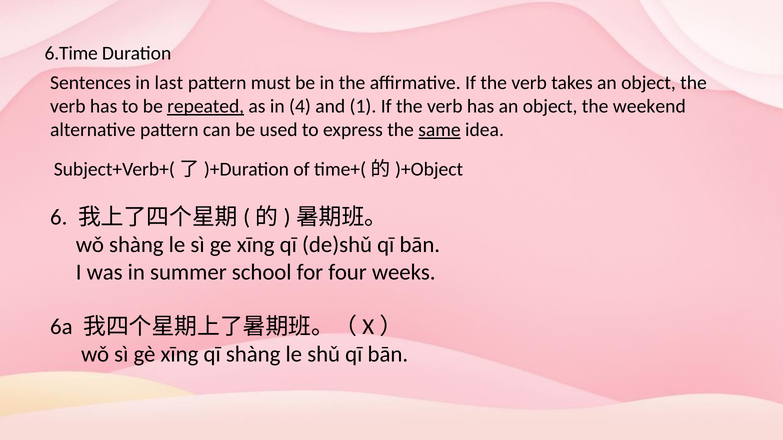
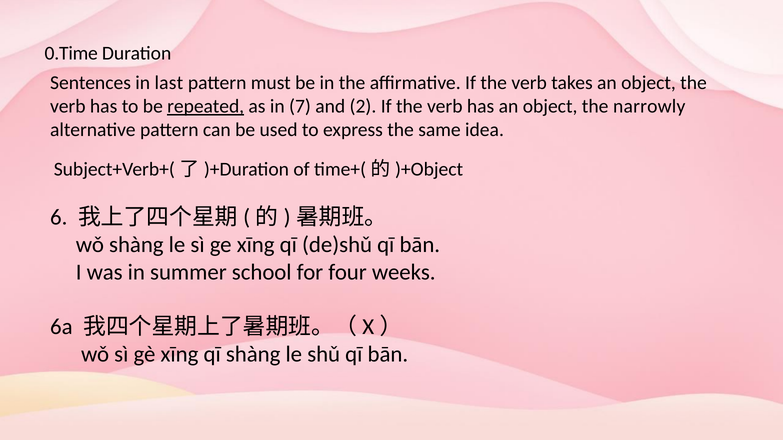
6.Time: 6.Time -> 0.Time
4: 4 -> 7
1: 1 -> 2
weekend: weekend -> narrowly
same underline: present -> none
